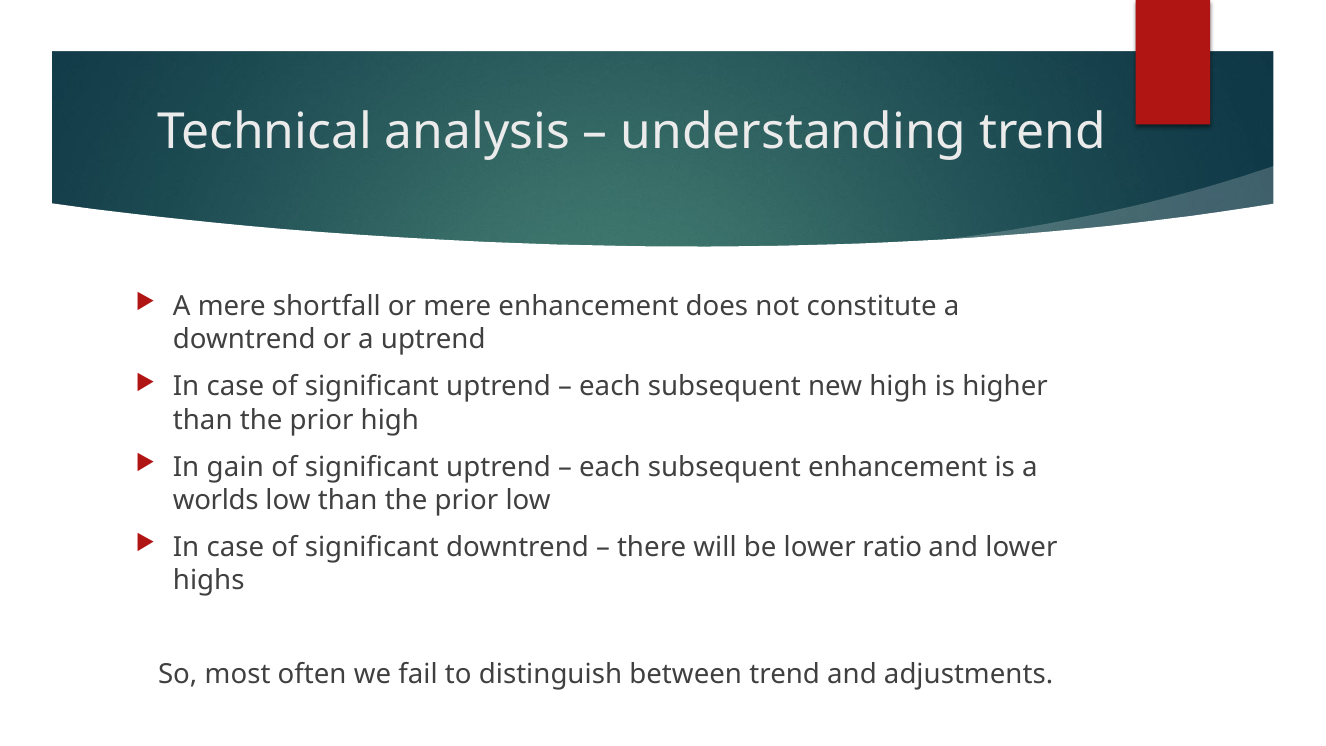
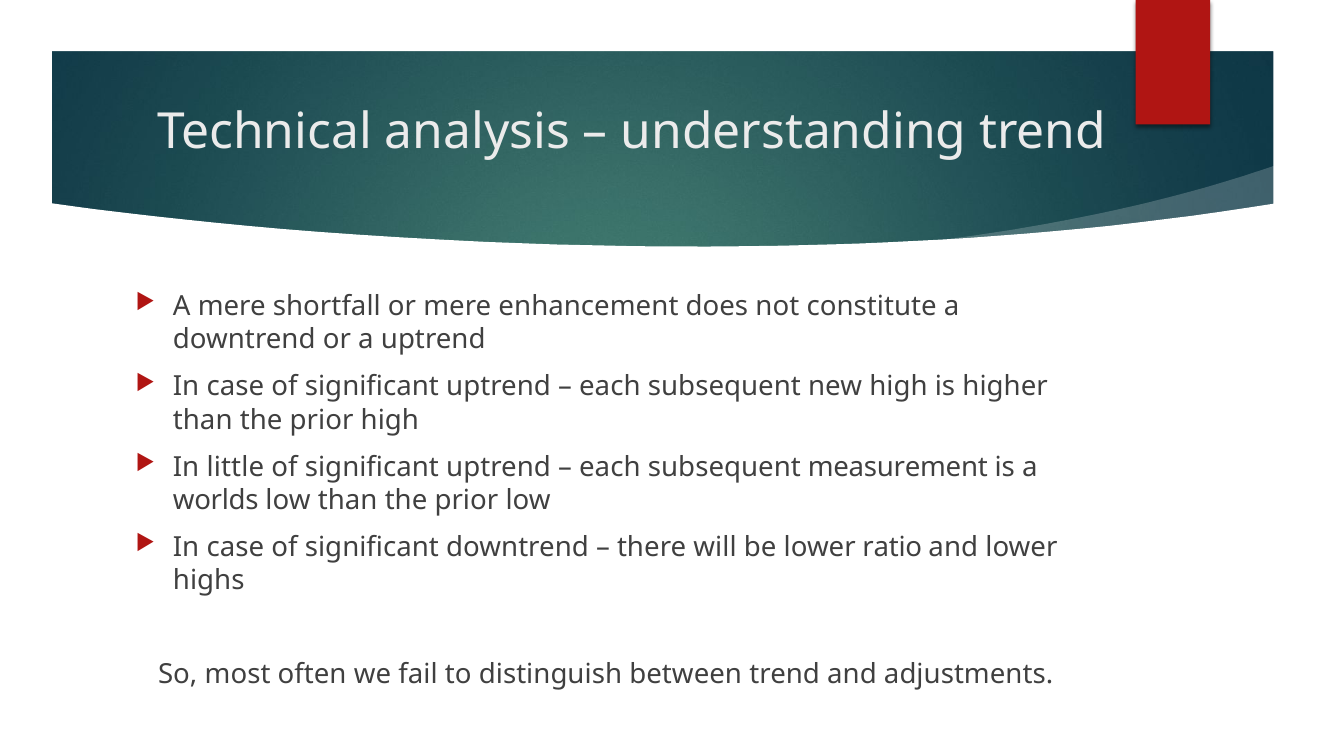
gain: gain -> little
subsequent enhancement: enhancement -> measurement
